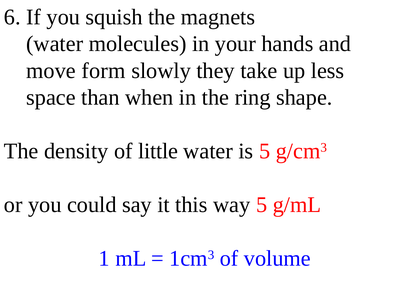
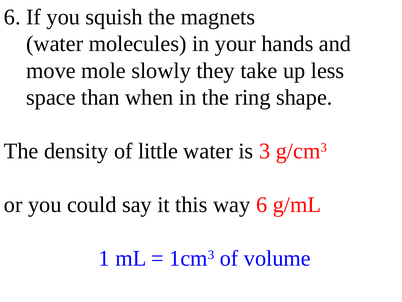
form: form -> mole
is 5: 5 -> 3
way 5: 5 -> 6
